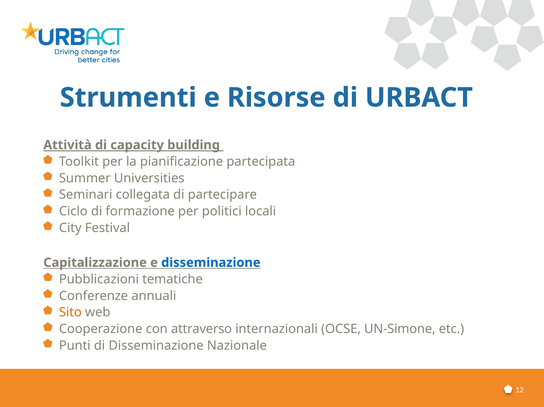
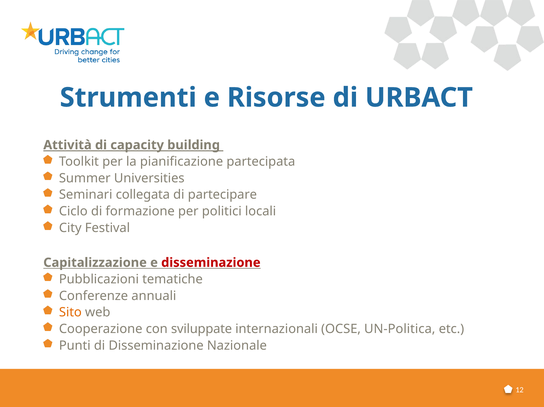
disseminazione at (211, 263) colour: blue -> red
attraverso: attraverso -> sviluppate
UN-Simone: UN-Simone -> UN-Politica
